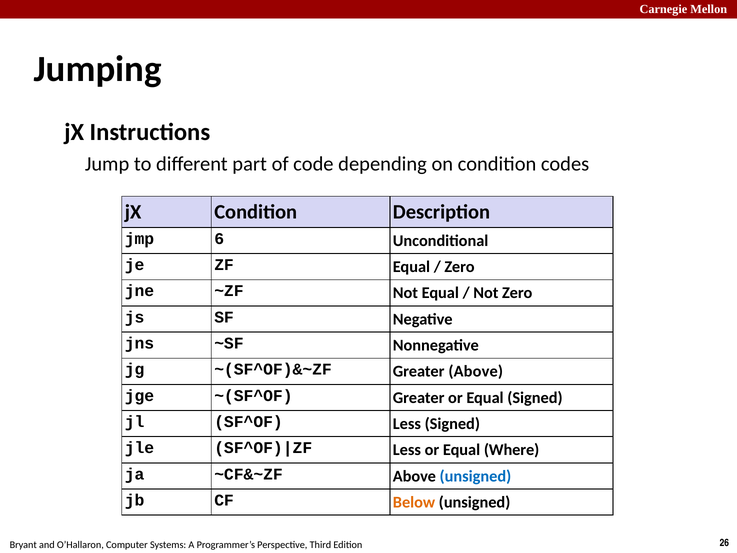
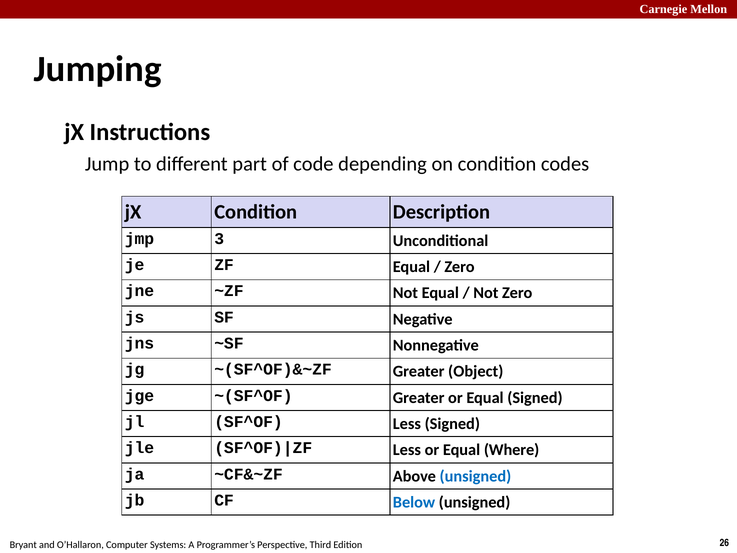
6: 6 -> 3
Greater Above: Above -> Object
Below colour: orange -> blue
